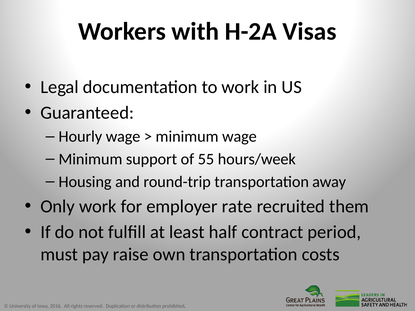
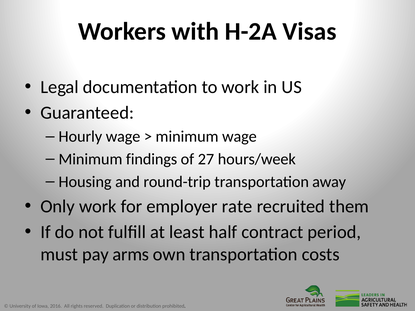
support: support -> findings
55: 55 -> 27
raise: raise -> arms
